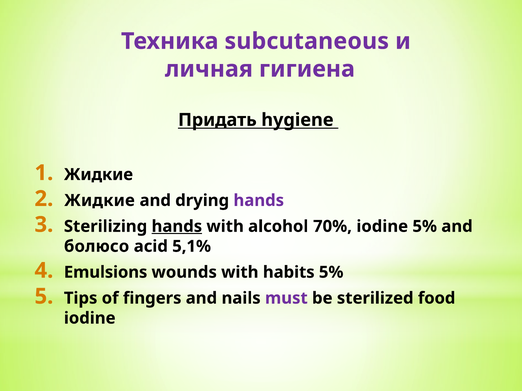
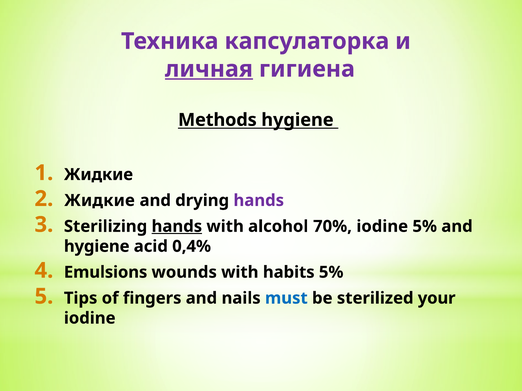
subcutaneous: subcutaneous -> капсулаторка
личная underline: none -> present
Придать: Придать -> Methods
болюсо at (97, 247): болюсо -> hygiene
5,1%: 5,1% -> 0,4%
must colour: purple -> blue
food: food -> your
